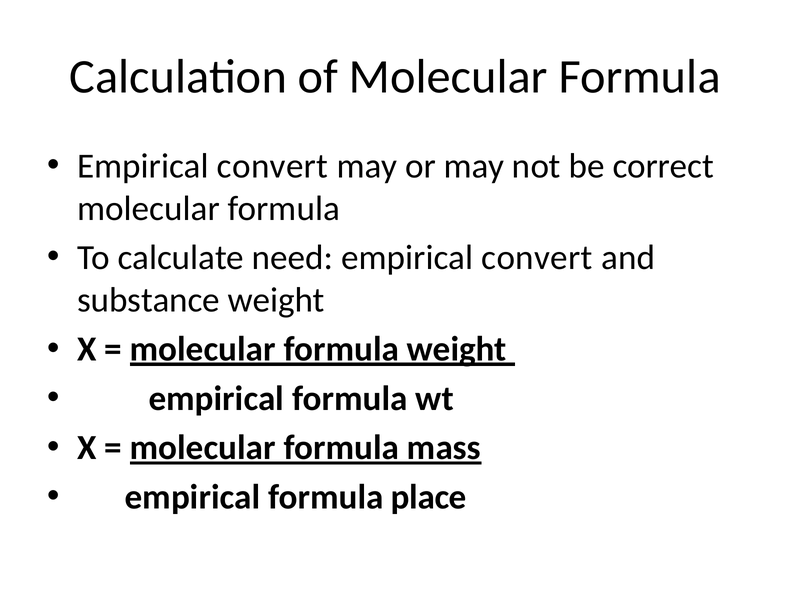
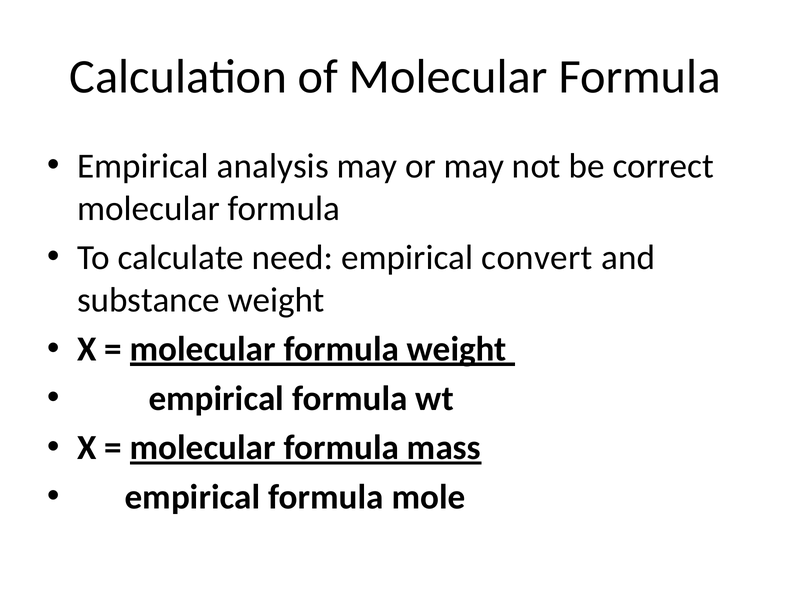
convert at (273, 166): convert -> analysis
place: place -> mole
